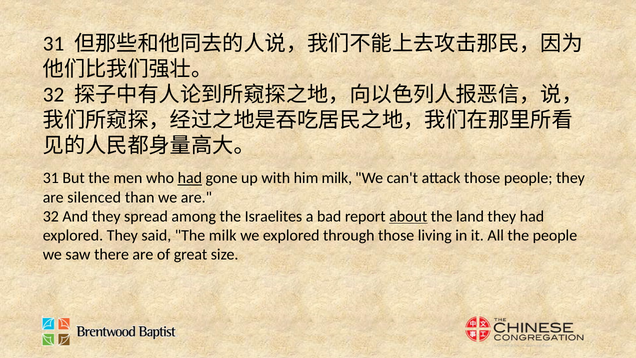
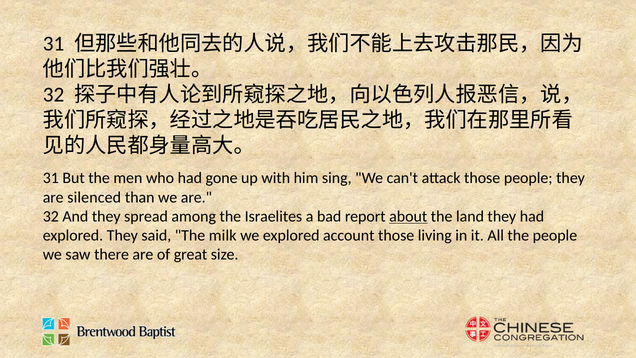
had at (190, 178) underline: present -> none
him milk: milk -> sing
through: through -> account
